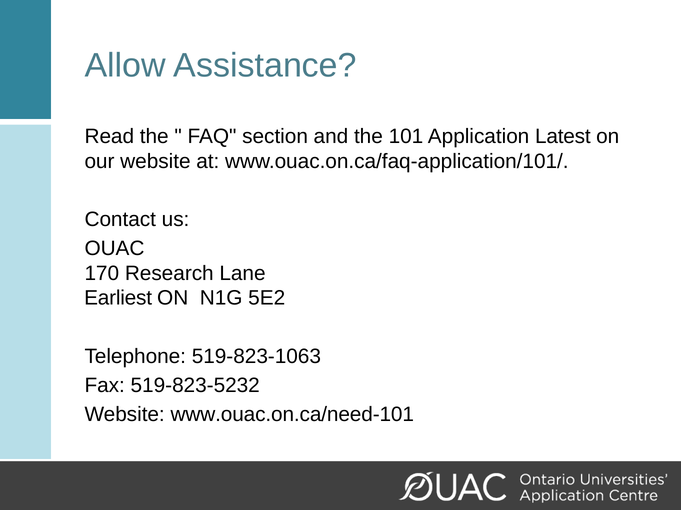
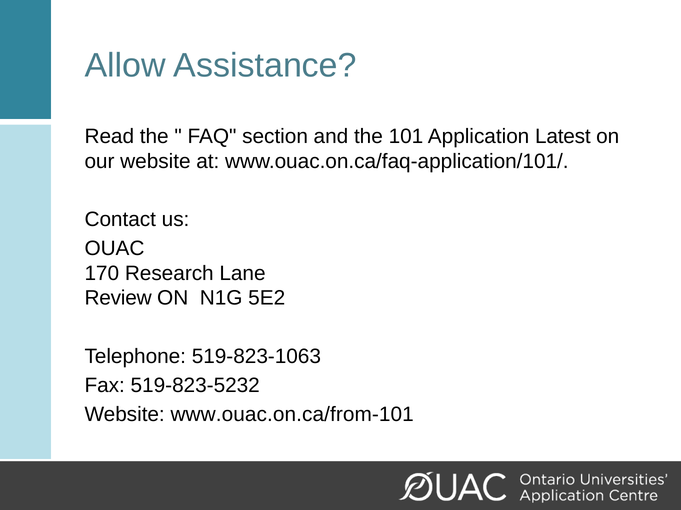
Earliest: Earliest -> Review
www.ouac.on.ca/need-101: www.ouac.on.ca/need-101 -> www.ouac.on.ca/from-101
